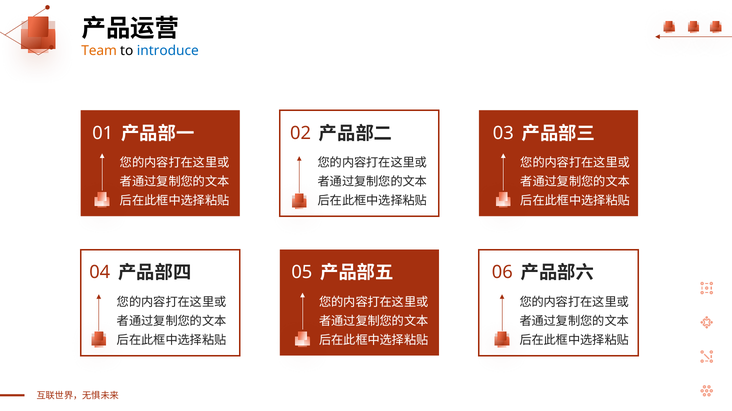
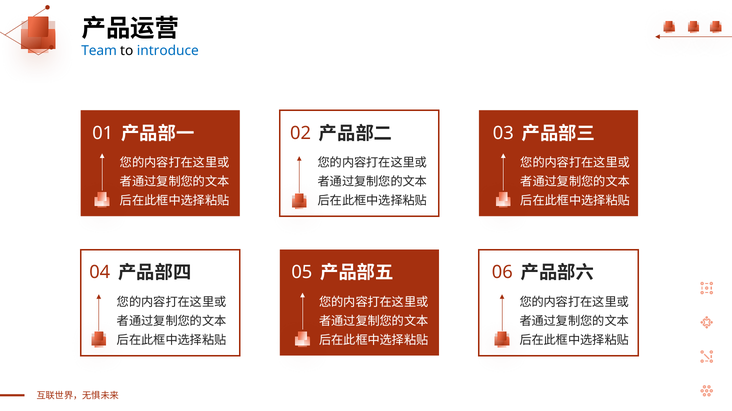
Team colour: orange -> blue
